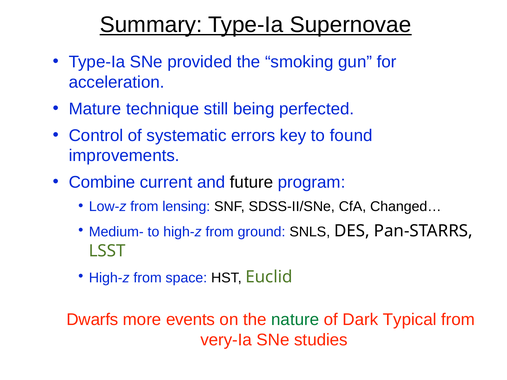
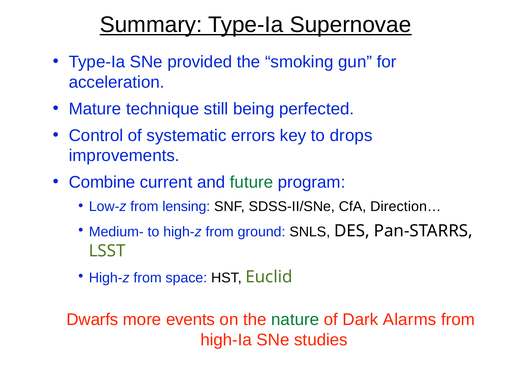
found: found -> drops
future colour: black -> green
Changed…: Changed… -> Direction…
Typical: Typical -> Alarms
very-Ia: very-Ia -> high-Ia
